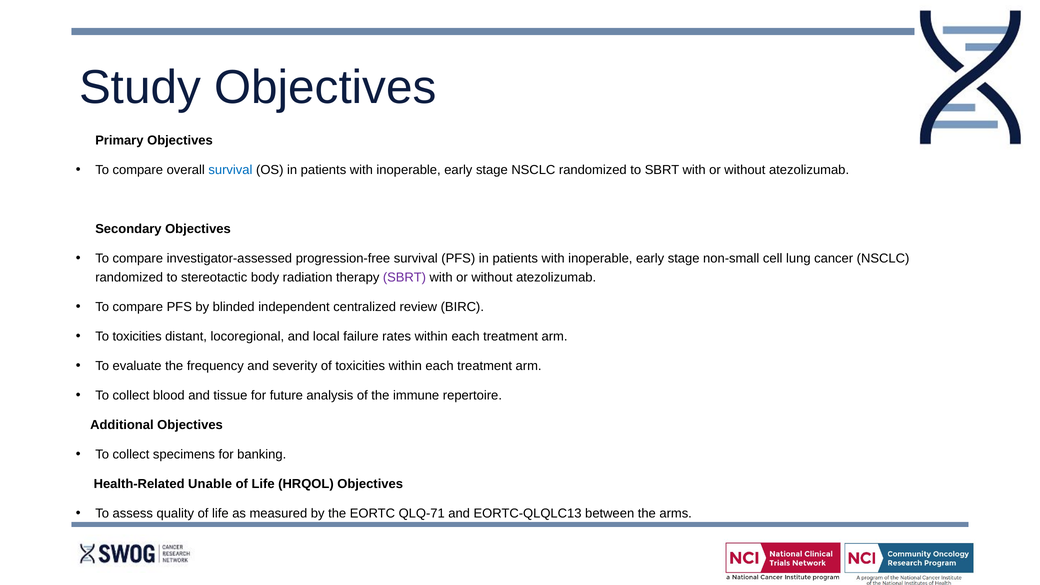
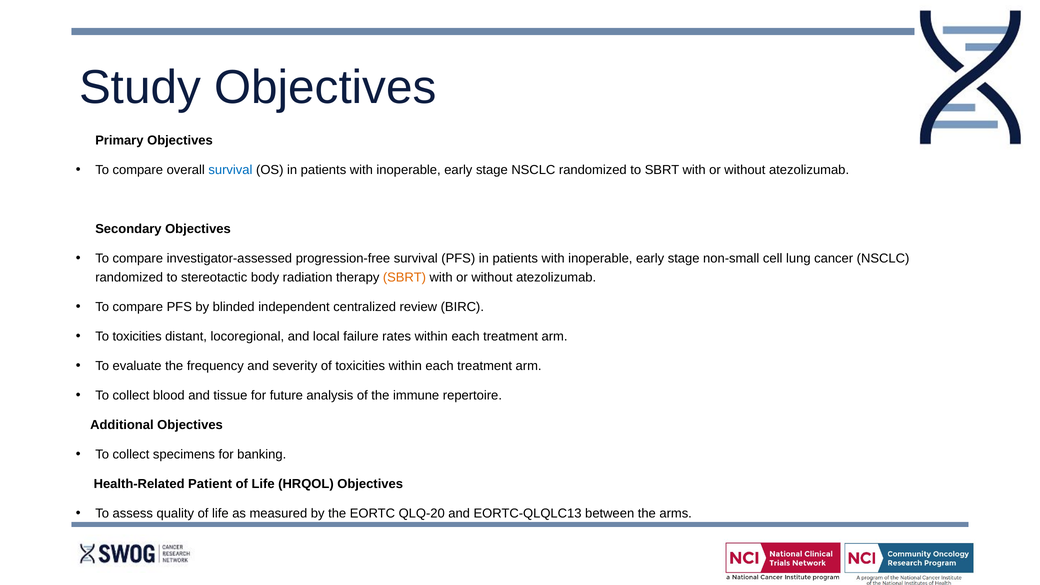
SBRT at (404, 277) colour: purple -> orange
Unable: Unable -> Patient
QLQ-71: QLQ-71 -> QLQ-20
